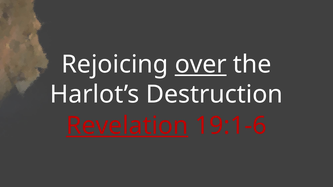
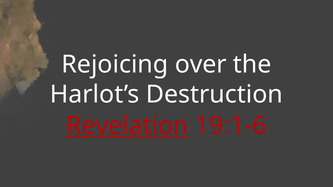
over underline: present -> none
